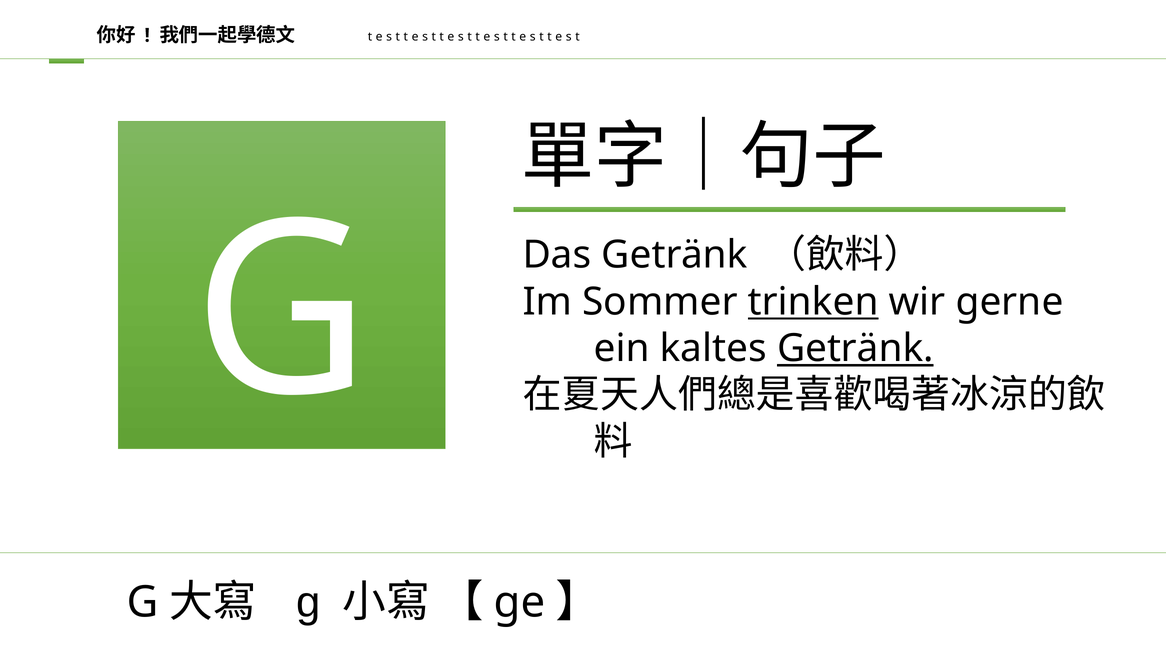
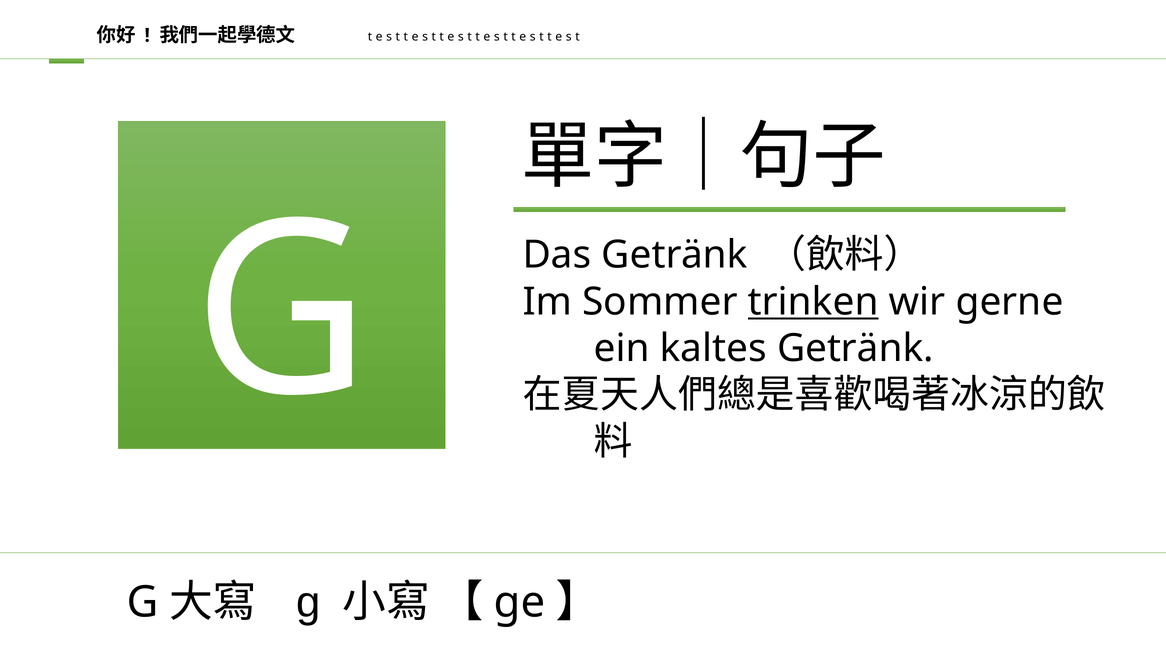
Getränk at (855, 348) underline: present -> none
